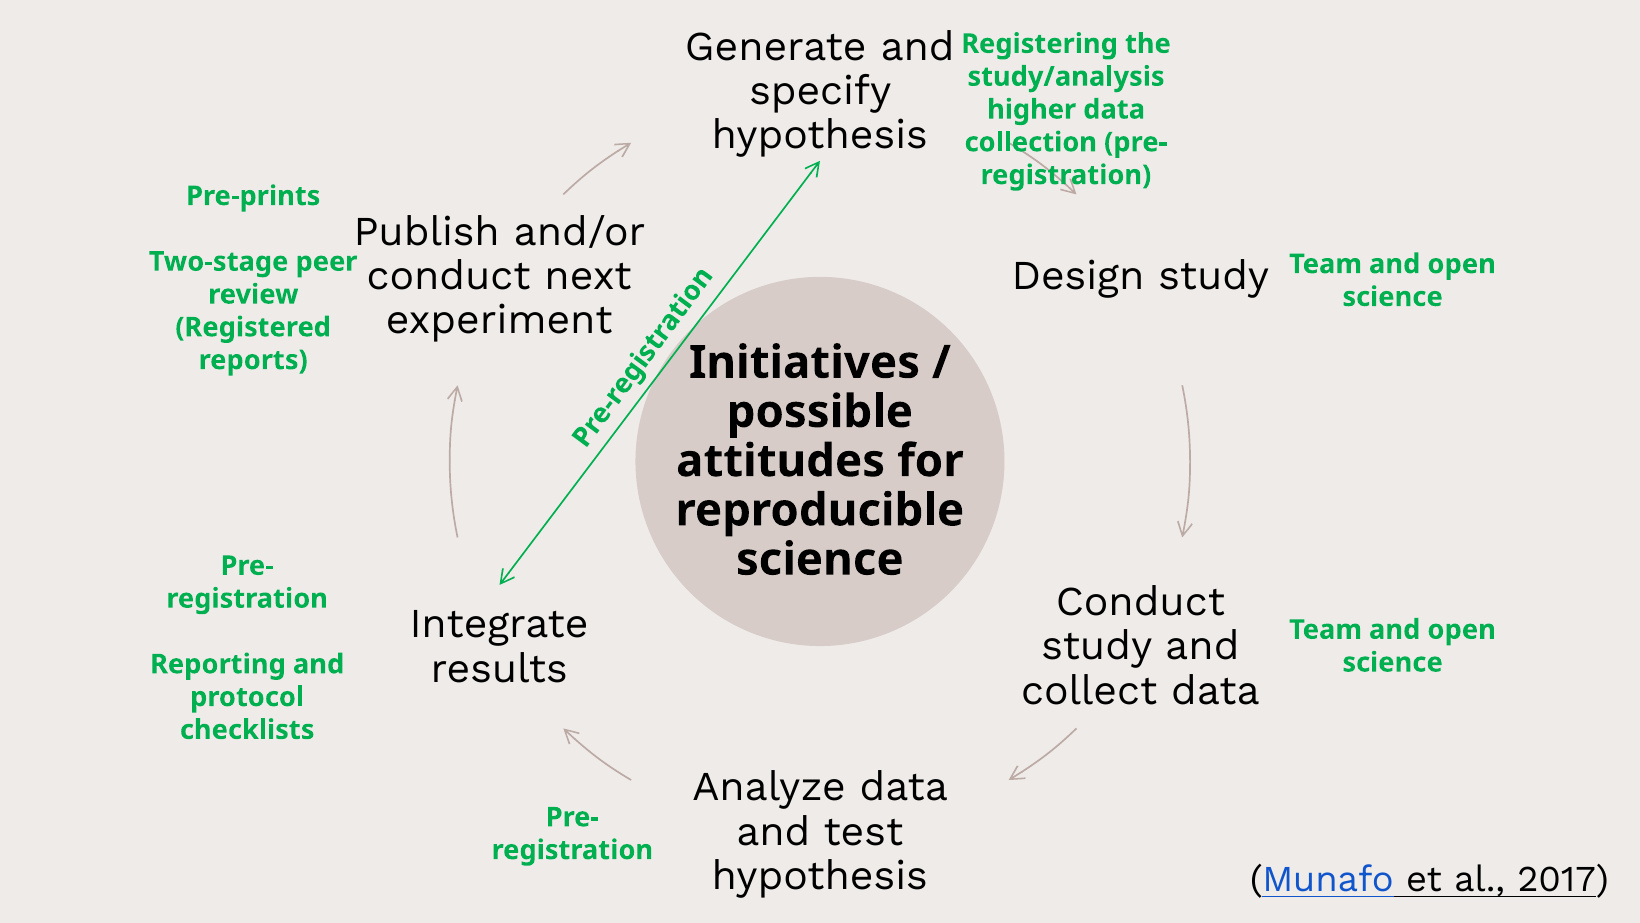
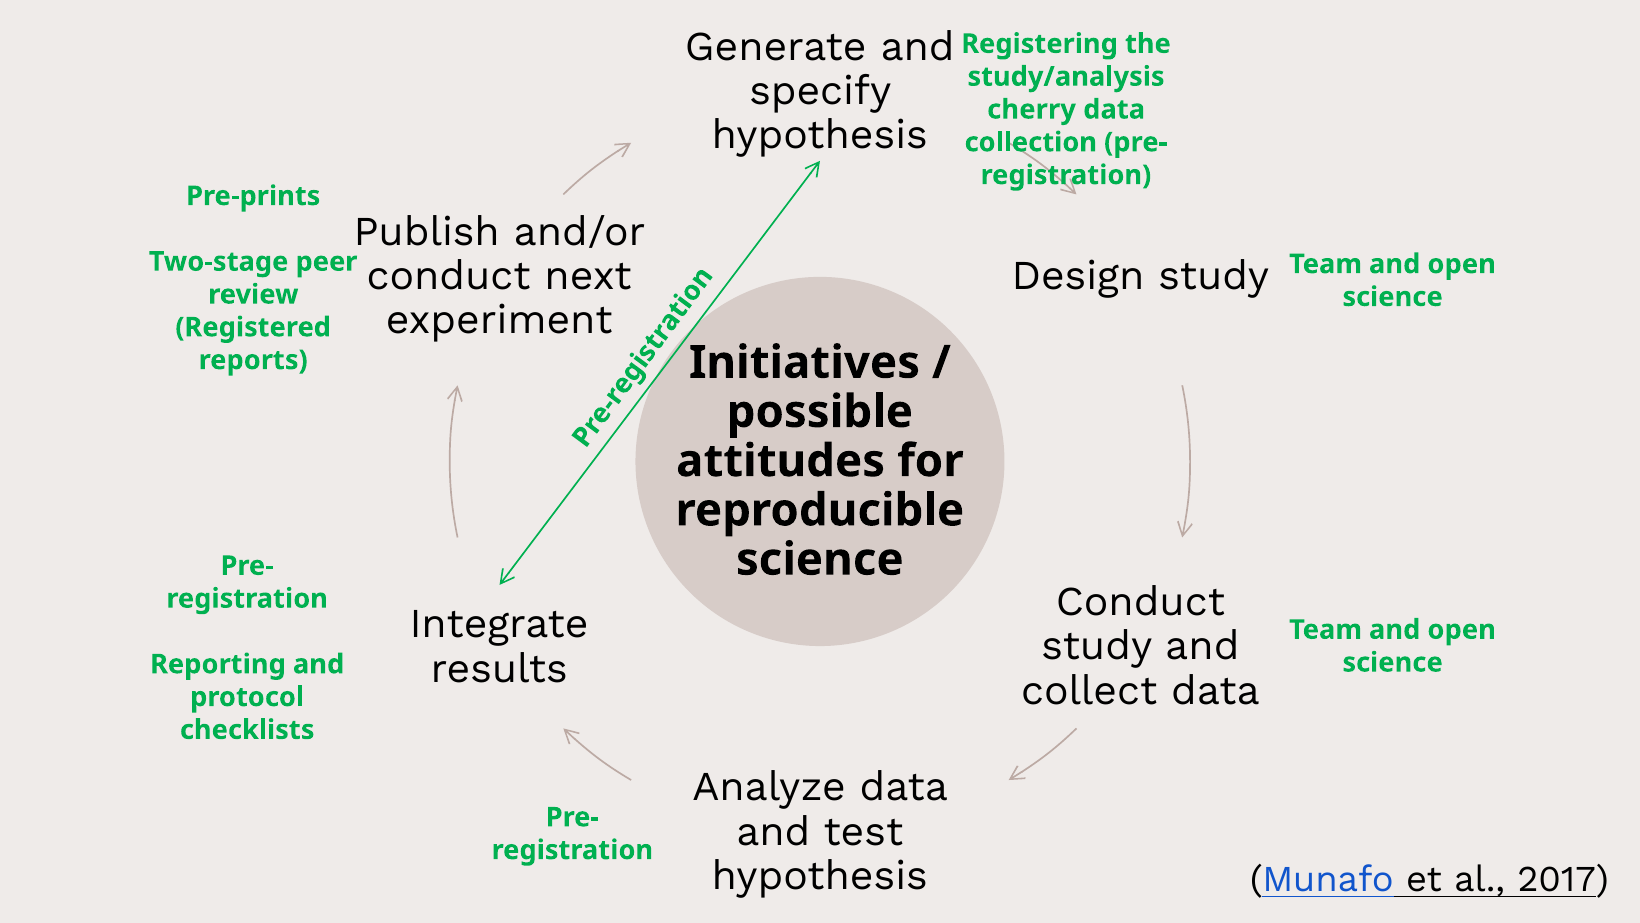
higher: higher -> cherry
